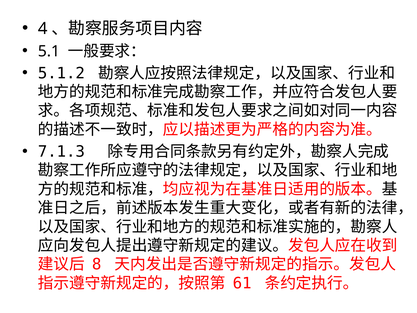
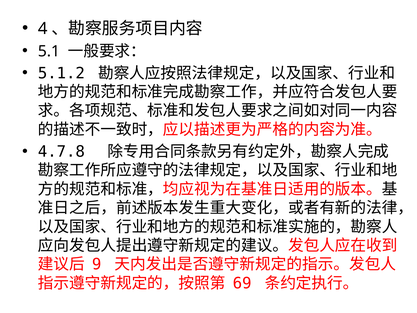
7.1.3: 7.1.3 -> 4.7.8
8: 8 -> 9
61: 61 -> 69
